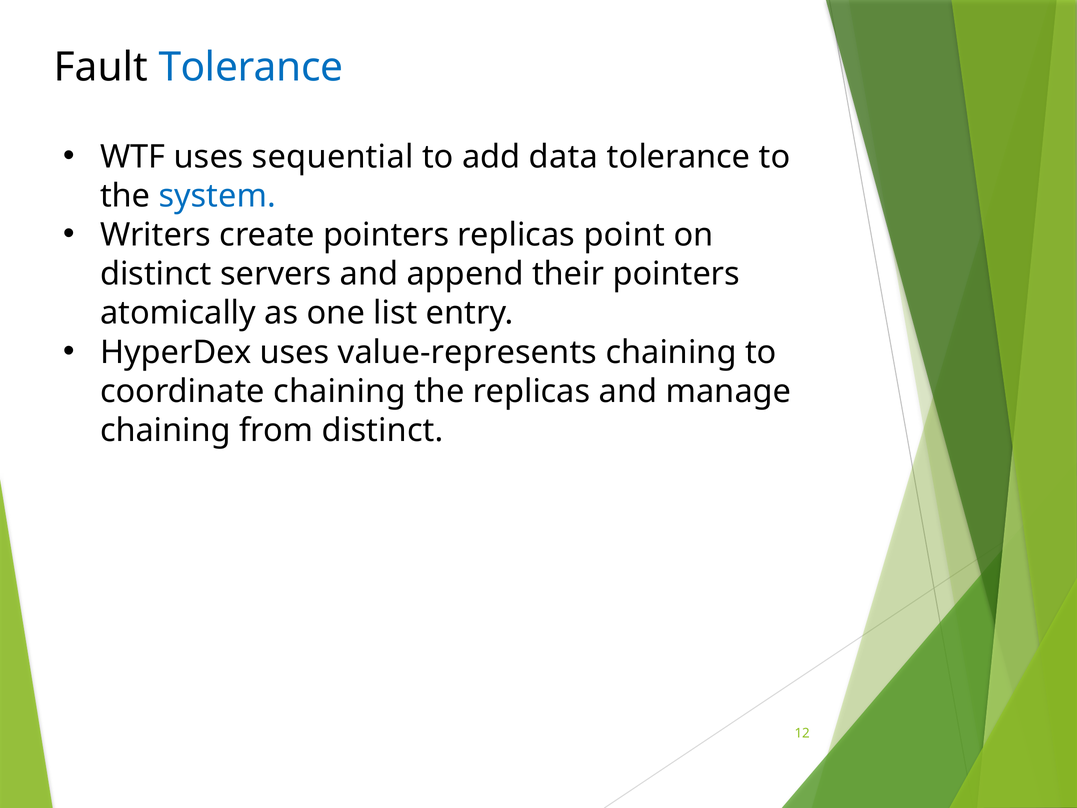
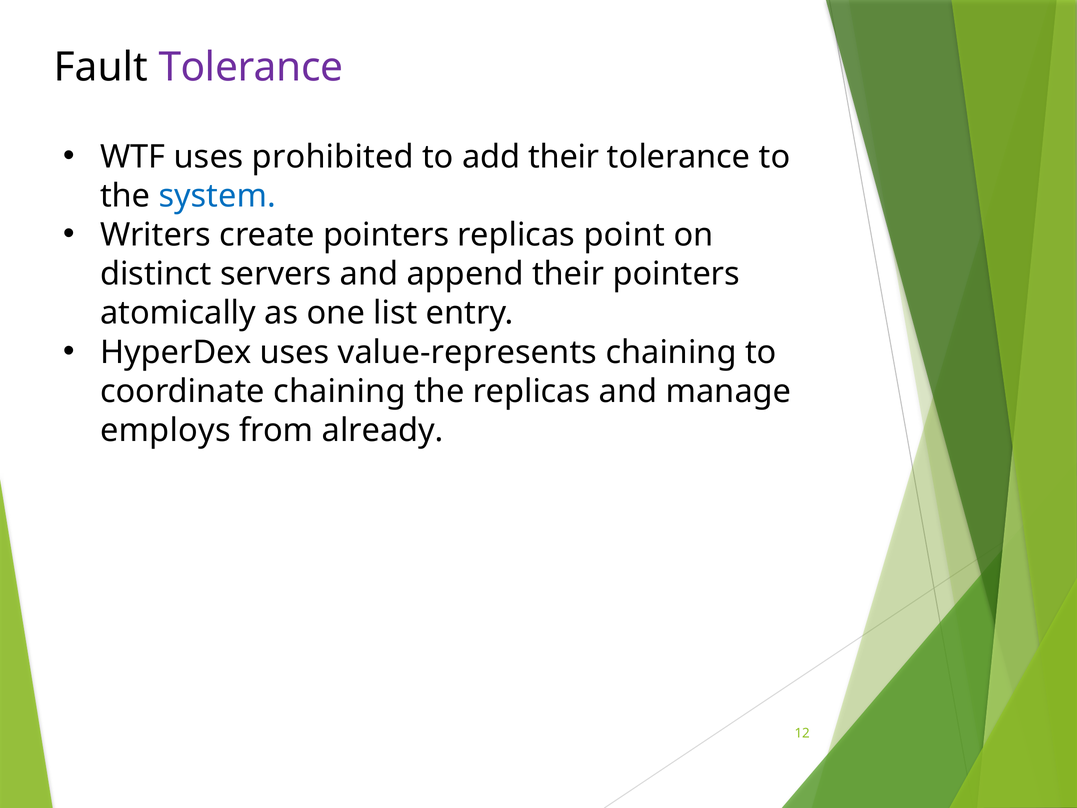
Tolerance at (251, 67) colour: blue -> purple
sequential: sequential -> prohibited
add data: data -> their
chaining at (165, 430): chaining -> employs
from distinct: distinct -> already
